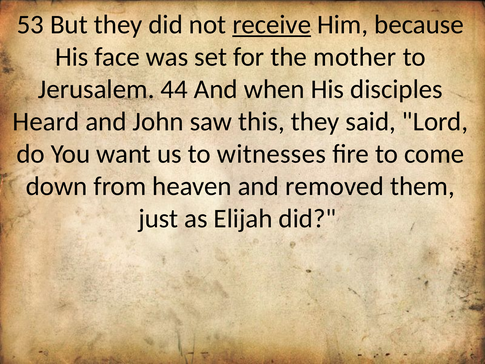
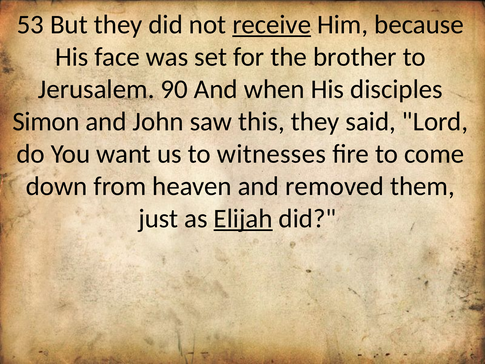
mother: mother -> brother
44: 44 -> 90
Heard: Heard -> Simon
Elijah underline: none -> present
